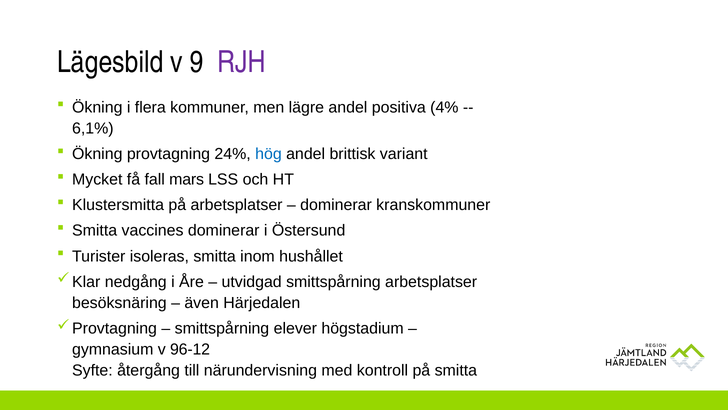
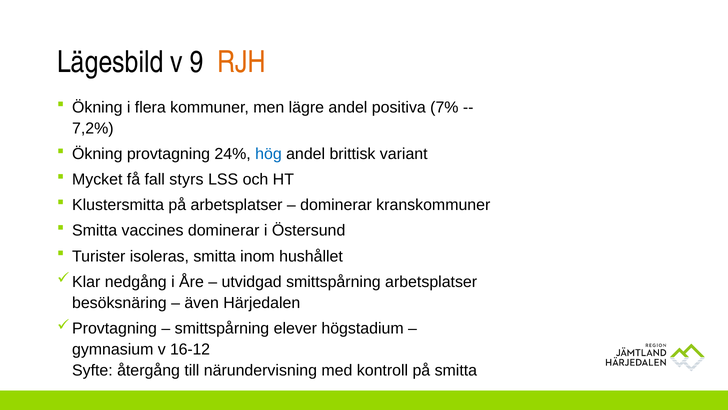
RJH colour: purple -> orange
4%: 4% -> 7%
6,1%: 6,1% -> 7,2%
mars: mars -> styrs
96-12: 96-12 -> 16-12
